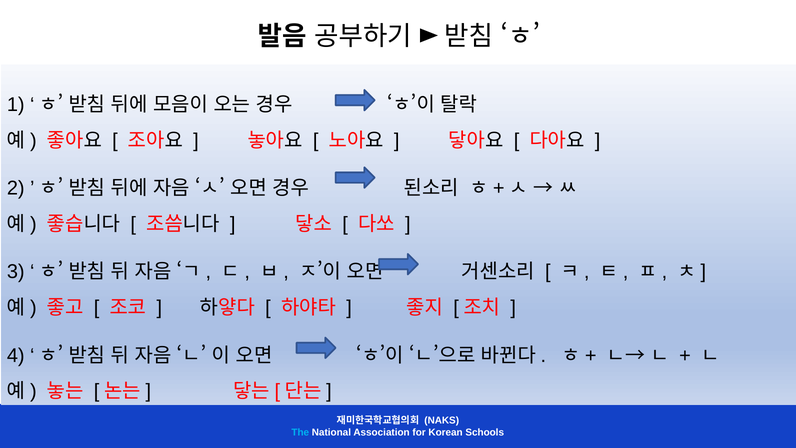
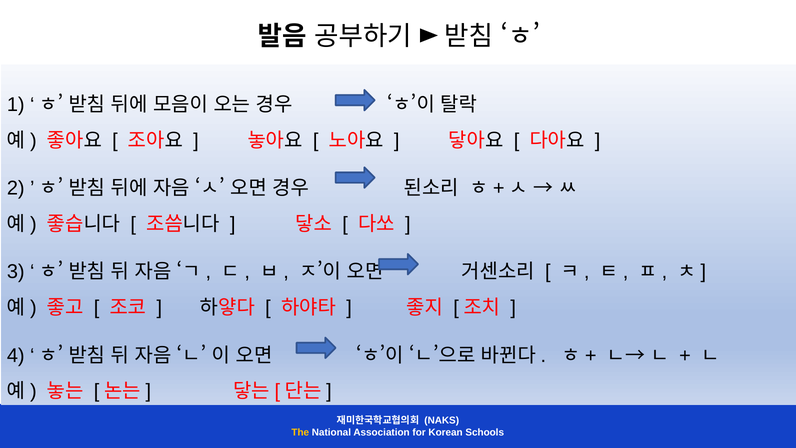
The colour: light blue -> yellow
